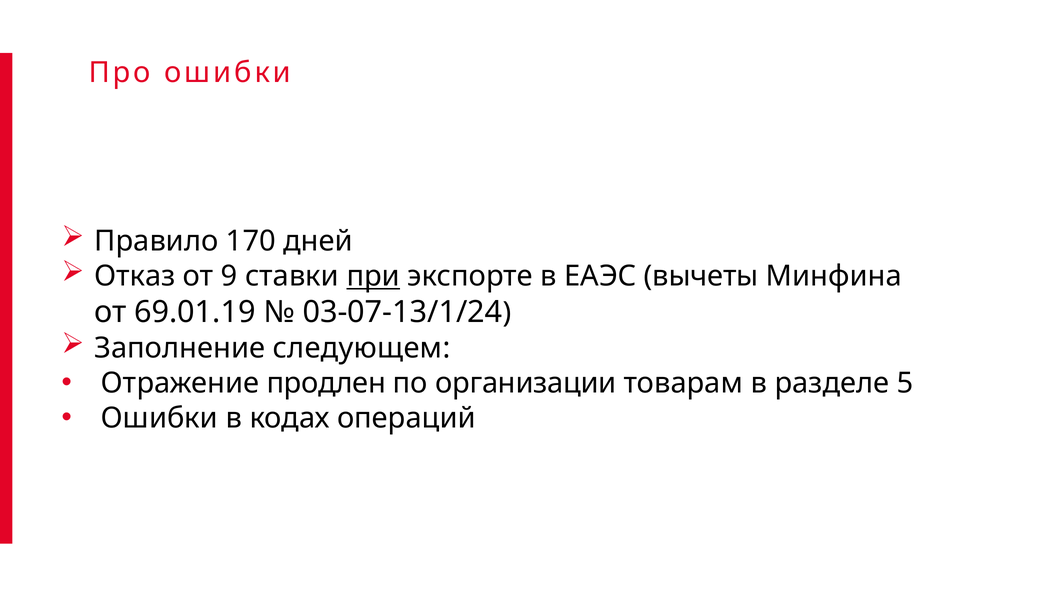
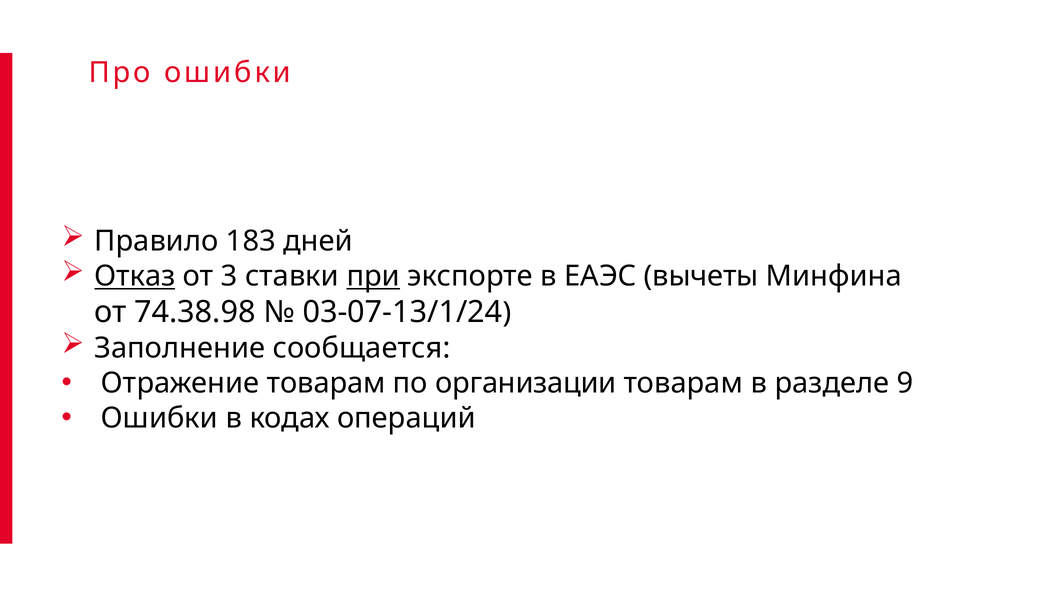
170: 170 -> 183
Отказ underline: none -> present
9: 9 -> 3
69.01.19: 69.01.19 -> 74.38.98
следующем: следующем -> сообщается
Отражение продлен: продлен -> товарам
5: 5 -> 9
